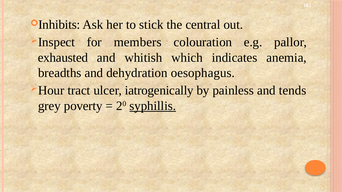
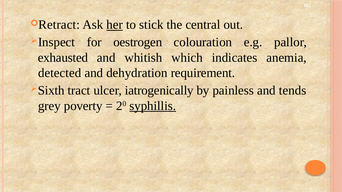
Inhibits: Inhibits -> Retract
her underline: none -> present
members: members -> oestrogen
breadths: breadths -> detected
oesophagus: oesophagus -> requirement
Hour: Hour -> Sixth
